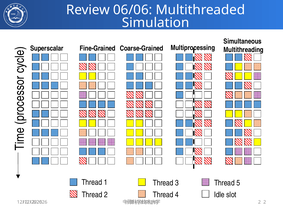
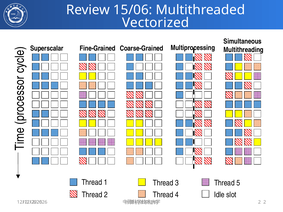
06/06: 06/06 -> 15/06
Simulation: Simulation -> Vectorized
